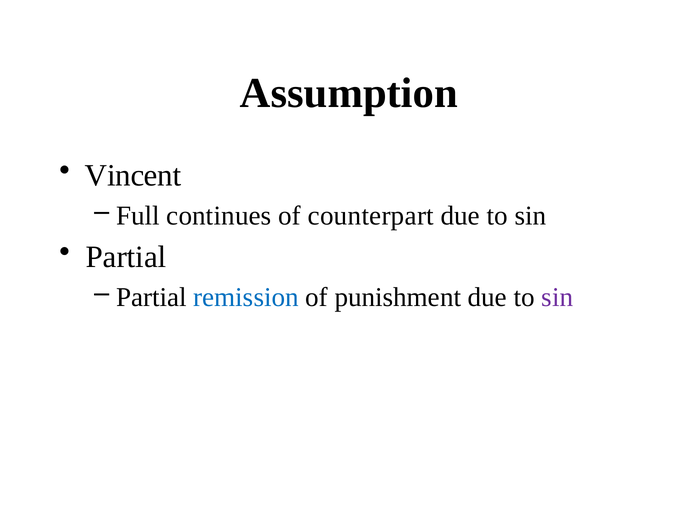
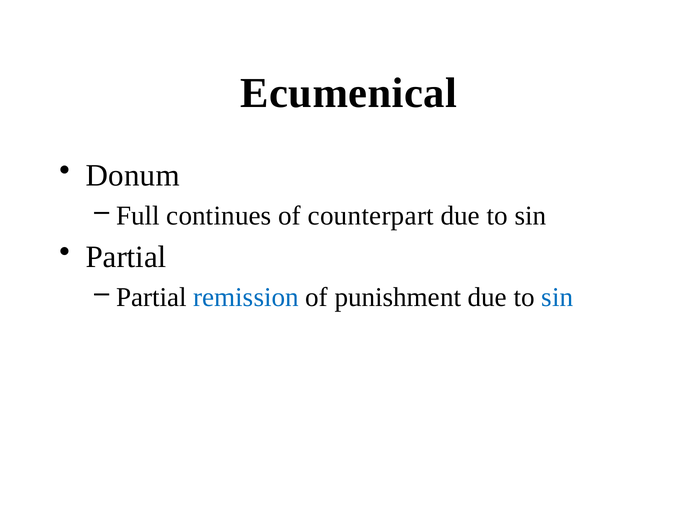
Assumption: Assumption -> Ecumenical
Vincent: Vincent -> Donum
sin at (557, 297) colour: purple -> blue
